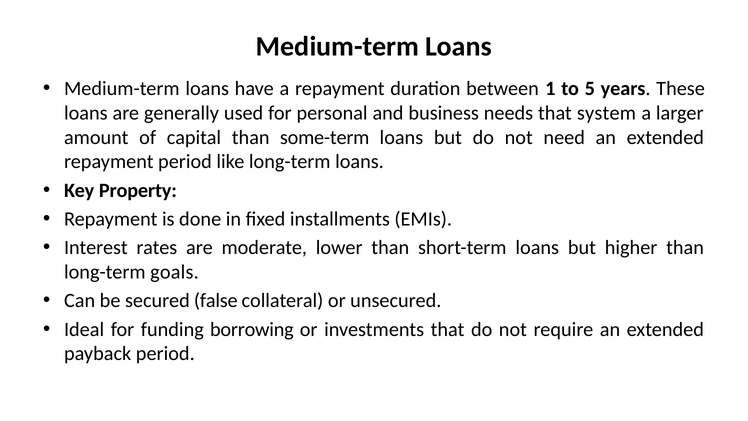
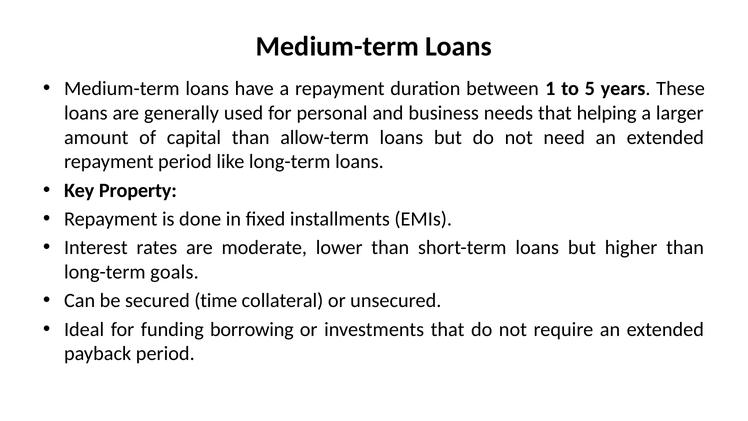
system: system -> helping
some-term: some-term -> allow-term
false: false -> time
